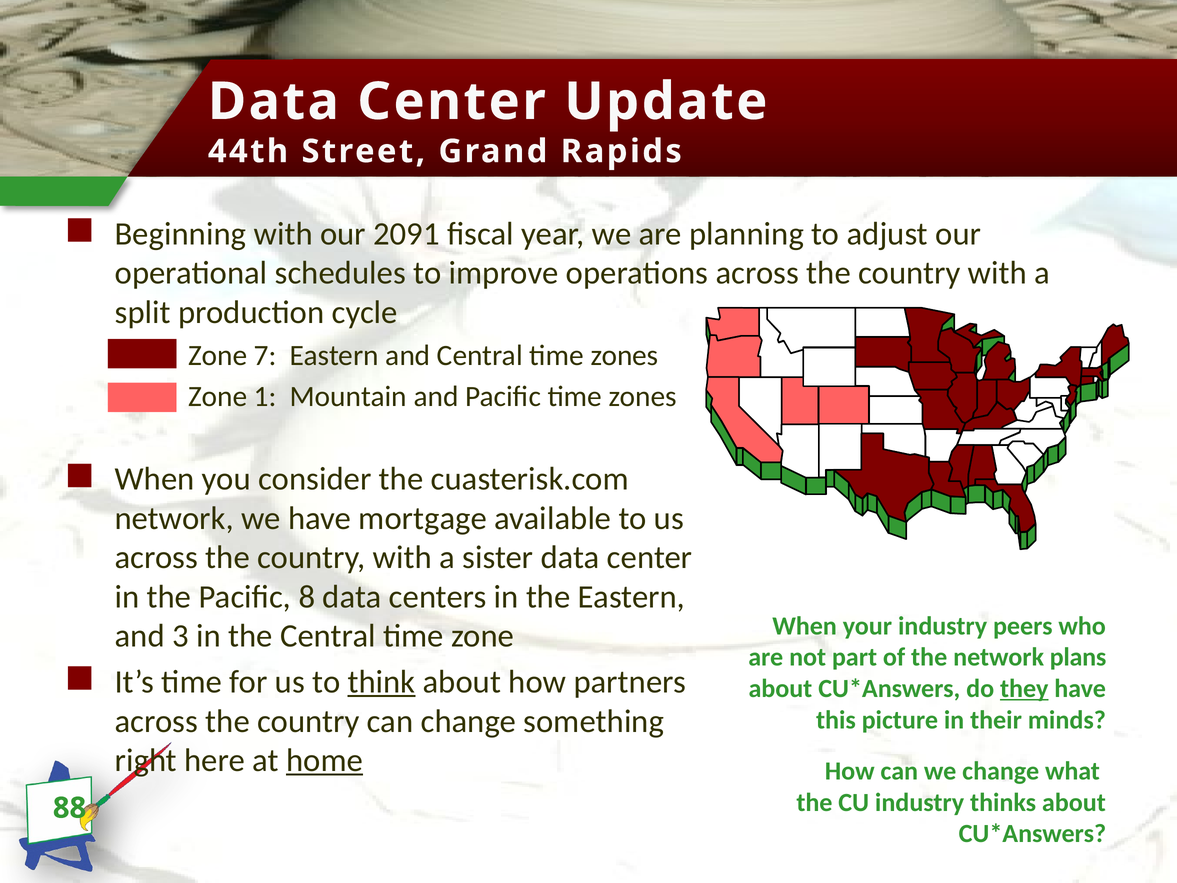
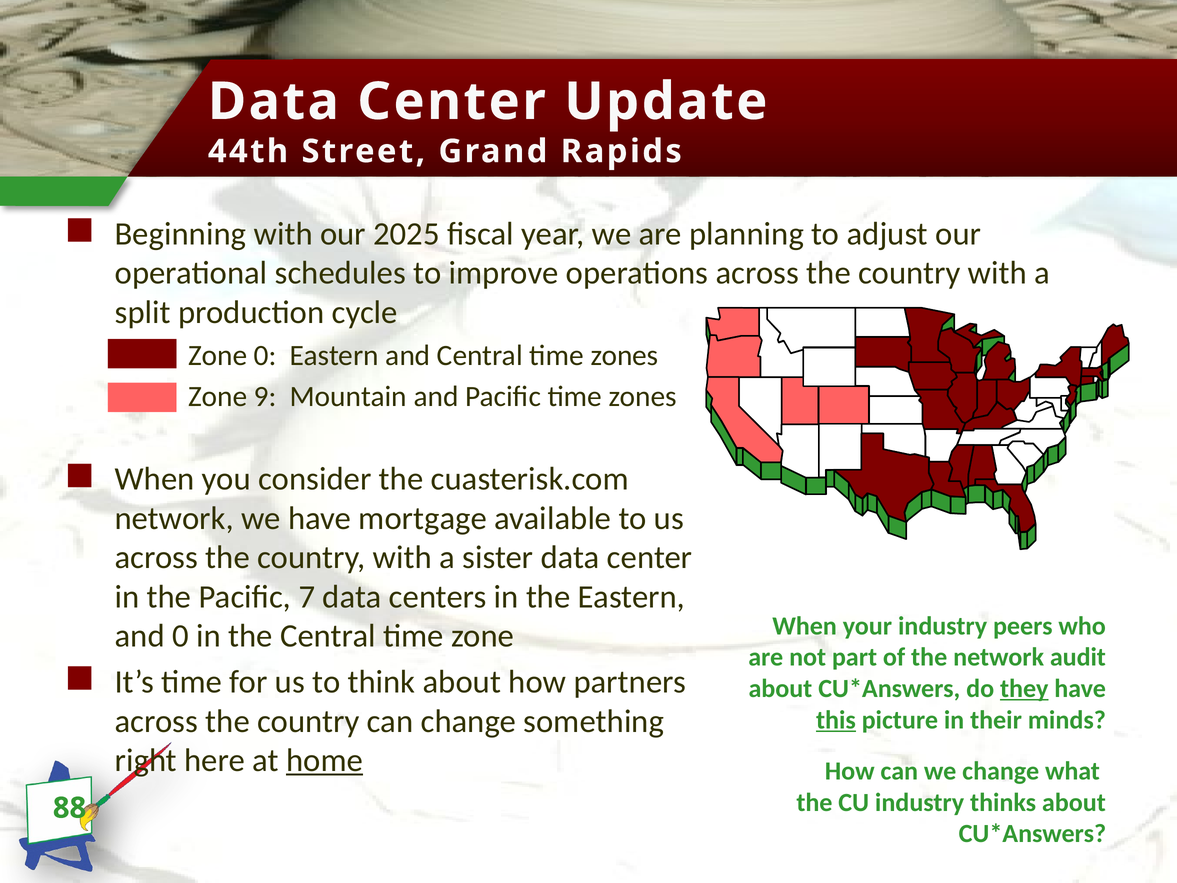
2091: 2091 -> 2025
Zone 7: 7 -> 0
1: 1 -> 9
8: 8 -> 7
and 3: 3 -> 0
plans: plans -> audit
think underline: present -> none
this underline: none -> present
